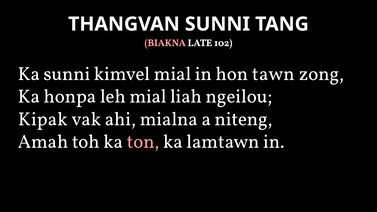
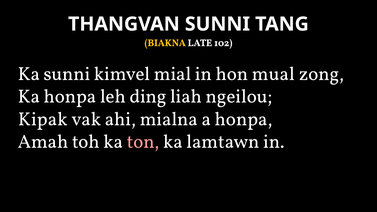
BIAKNA colour: pink -> yellow
tawn: tawn -> mual
leh mial: mial -> ding
a niteng: niteng -> honpa
